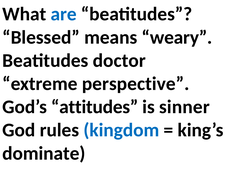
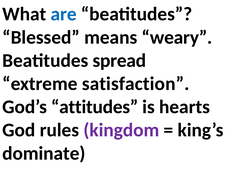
doctor: doctor -> spread
perspective: perspective -> satisfaction
sinner: sinner -> hearts
kingdom colour: blue -> purple
